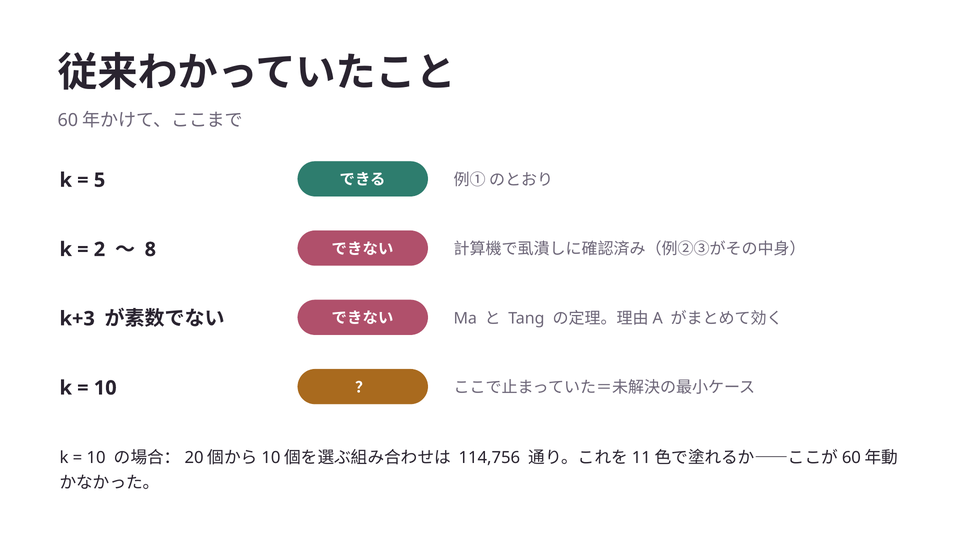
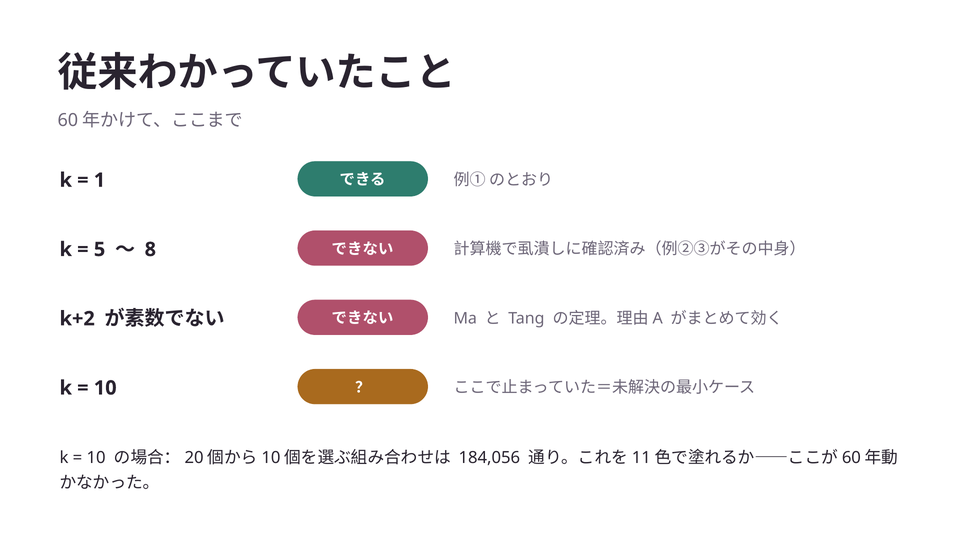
5: 5 -> 1
2: 2 -> 5
k+3: k+3 -> k+2
114,756: 114,756 -> 184,056
